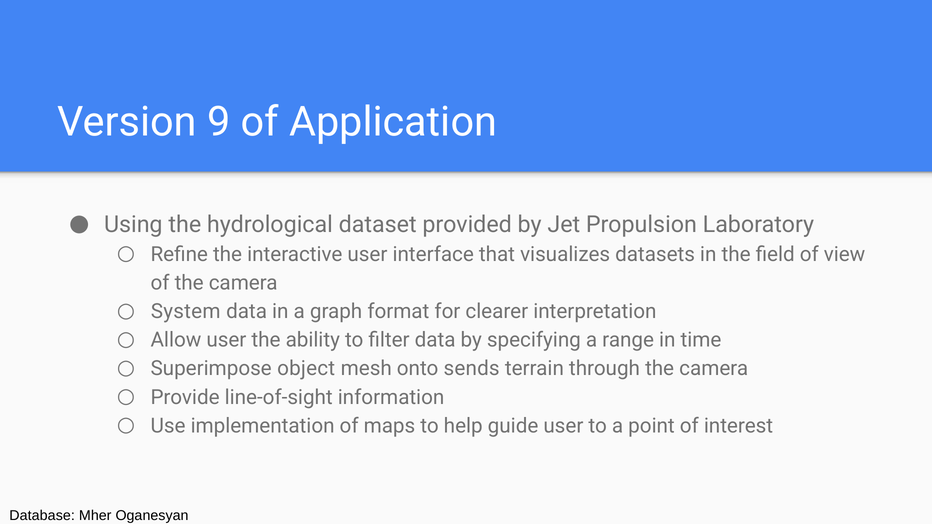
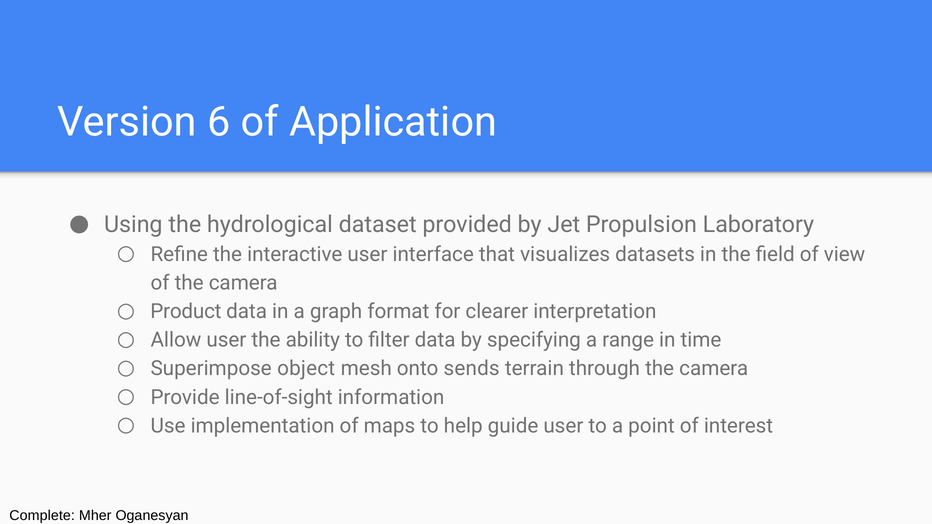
9: 9 -> 6
System: System -> Product
Database: Database -> Complete
